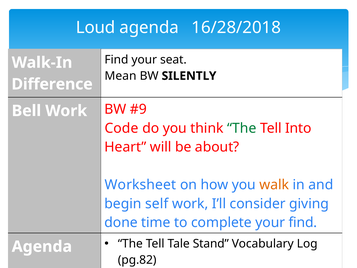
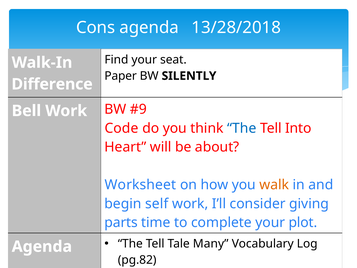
Loud: Loud -> Cons
16/28/2018: 16/28/2018 -> 13/28/2018
Mean: Mean -> Paper
The at (242, 128) colour: green -> blue
done: done -> parts
your find: find -> plot
Stand: Stand -> Many
